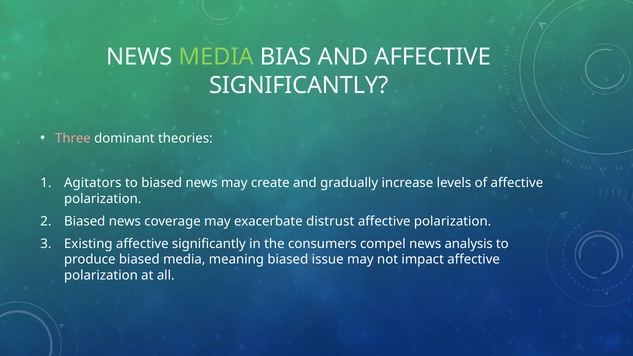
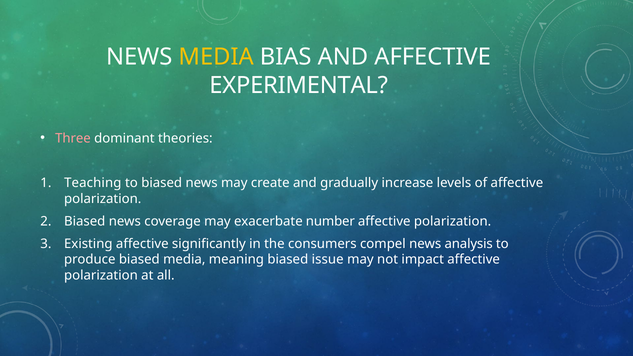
MEDIA at (216, 57) colour: light green -> yellow
SIGNIFICANTLY at (299, 85): SIGNIFICANTLY -> EXPERIMENTAL
Agitators: Agitators -> Teaching
distrust: distrust -> number
